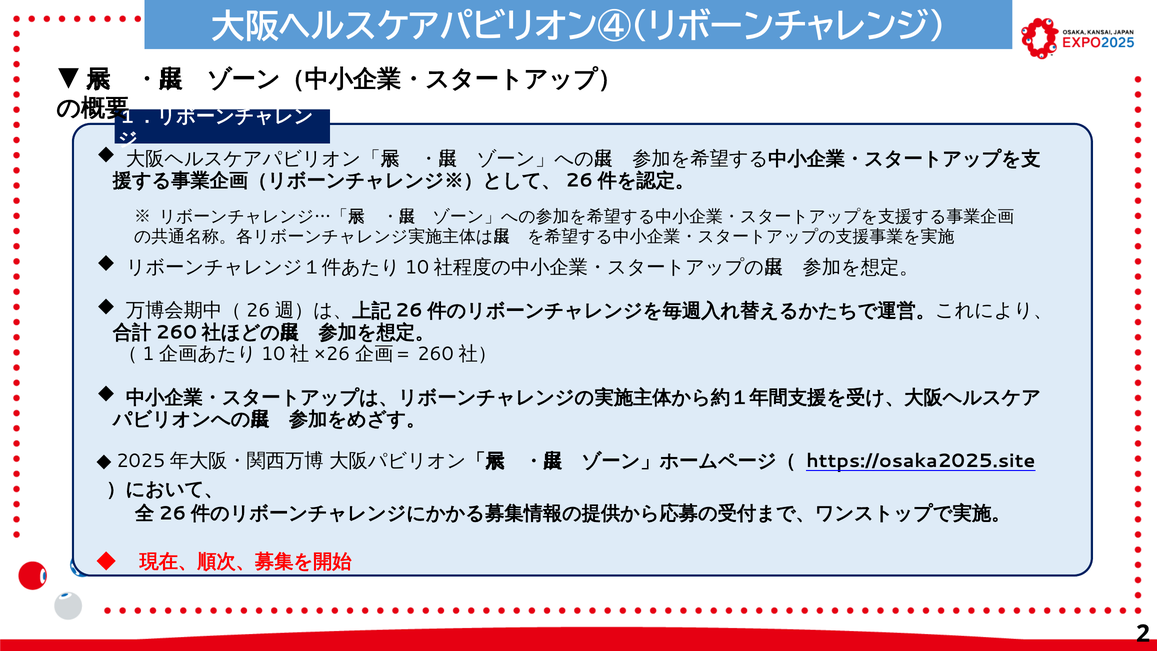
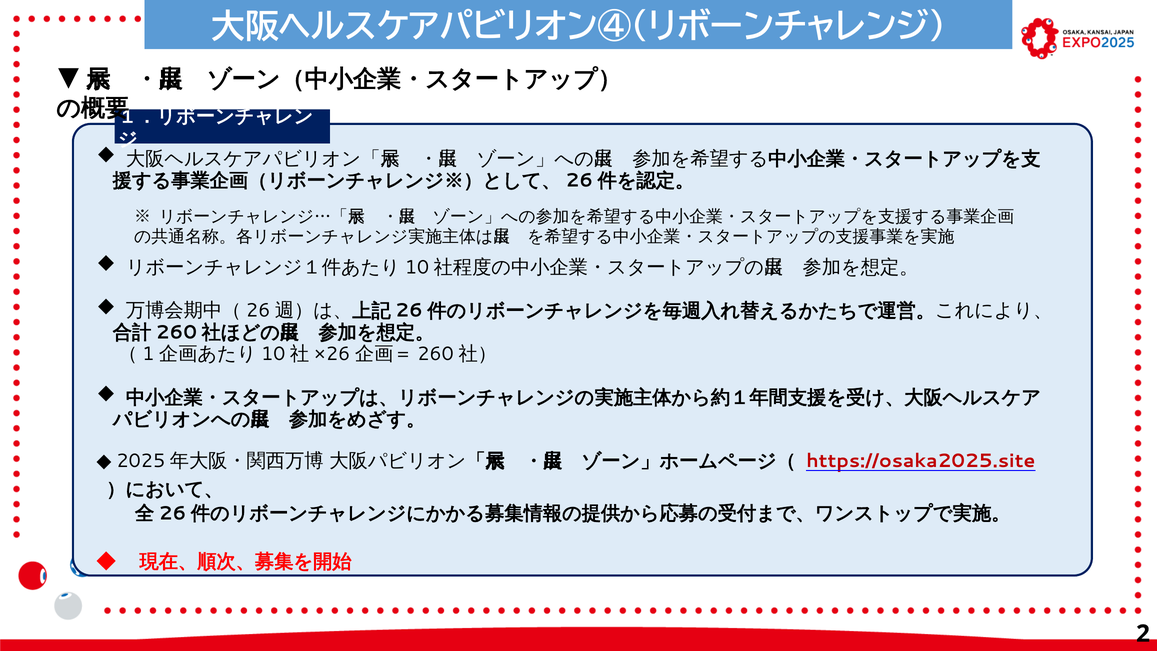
https://osaka2025.site colour: black -> red
